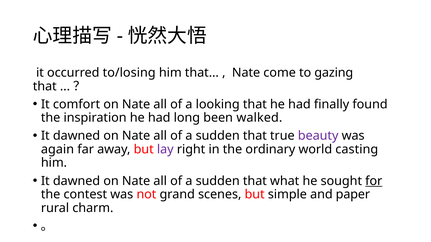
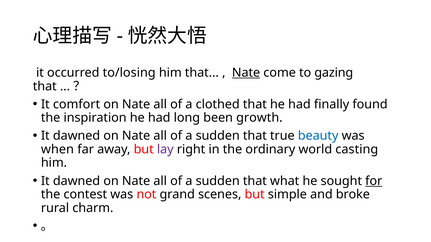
Nate at (246, 73) underline: none -> present
looking: looking -> clothed
walked: walked -> growth
beauty colour: purple -> blue
again: again -> when
paper: paper -> broke
